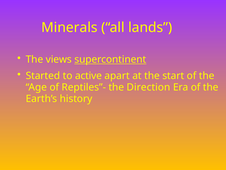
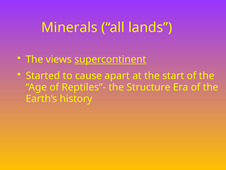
active: active -> cause
Direction: Direction -> Structure
